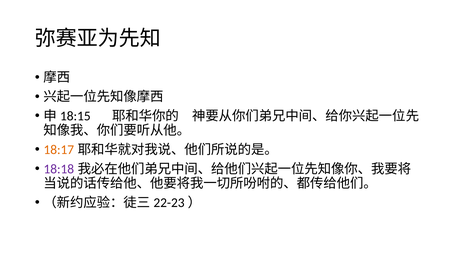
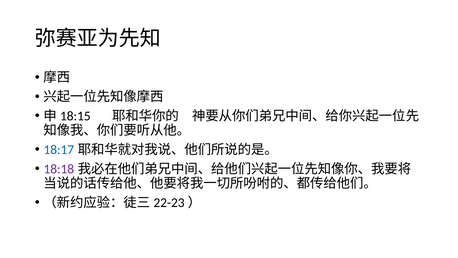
18:17 colour: orange -> blue
